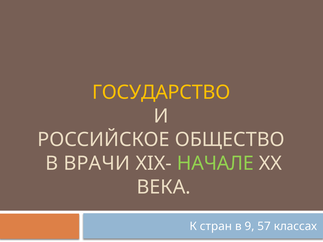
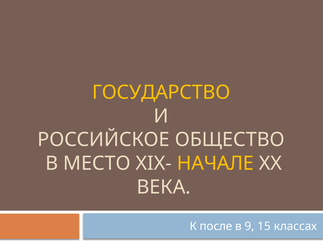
ВРАЧИ: ВРАЧИ -> МЕСТО
НАЧАЛЕ colour: light green -> yellow
стран: стран -> после
57: 57 -> 15
